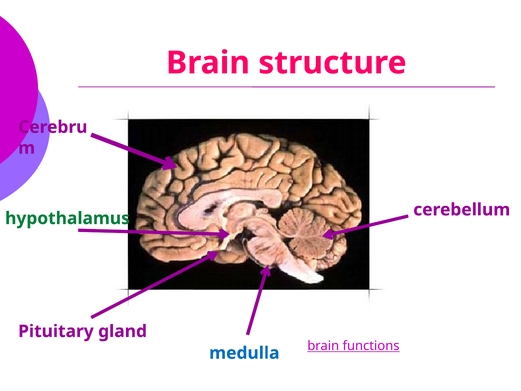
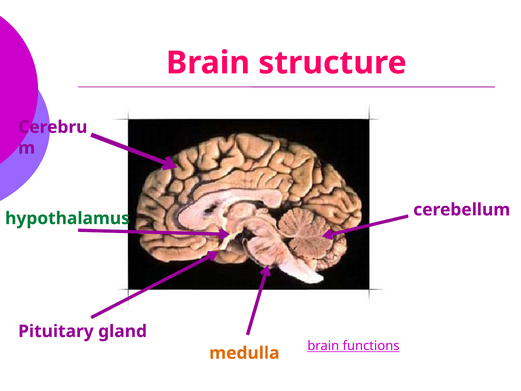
medulla colour: blue -> orange
